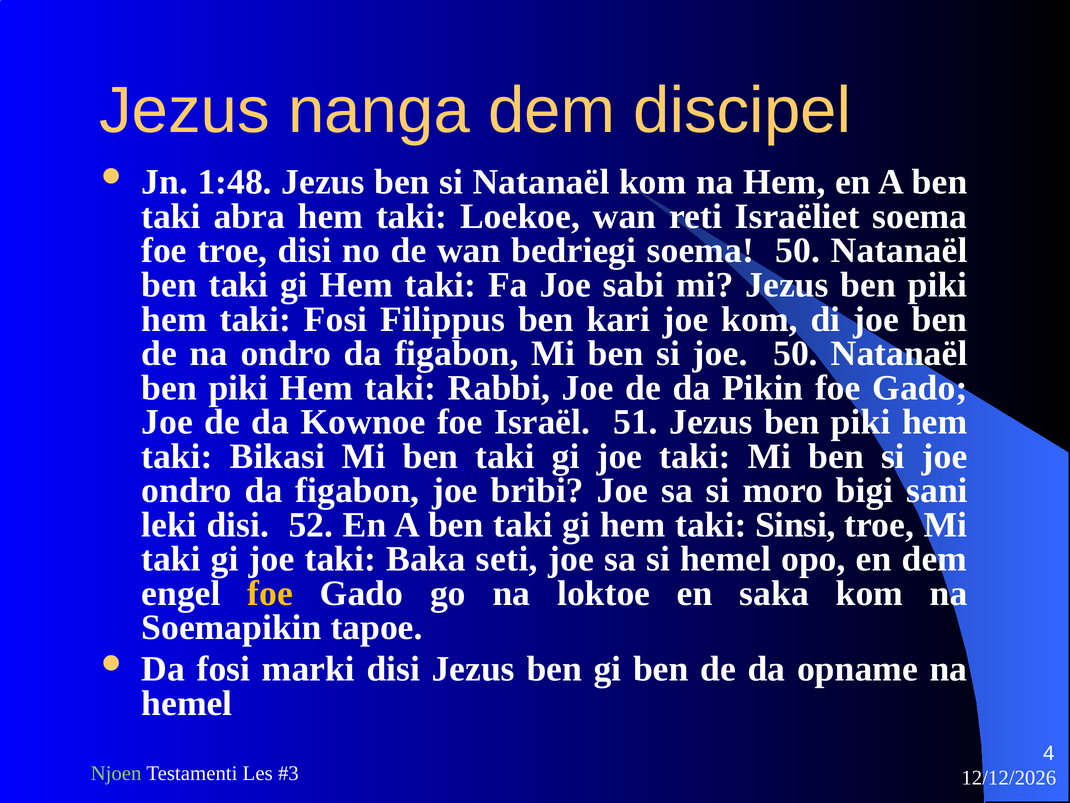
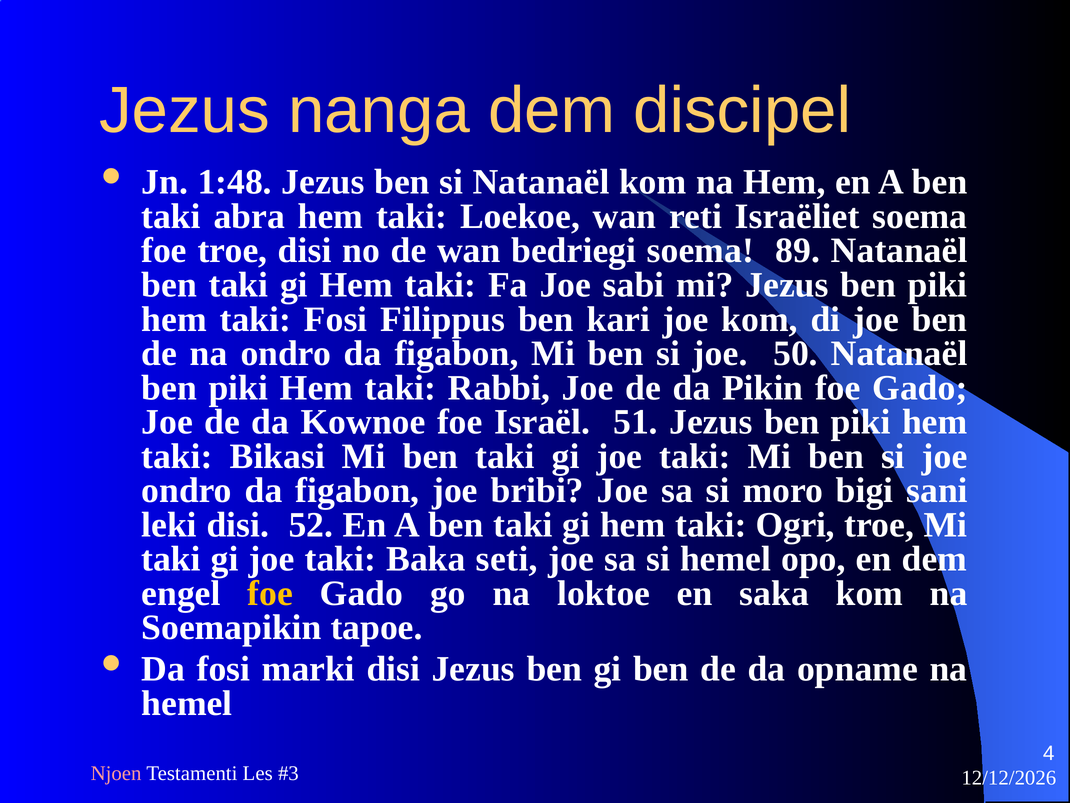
soema 50: 50 -> 89
Sinsi: Sinsi -> Ogri
Njoen colour: light green -> pink
